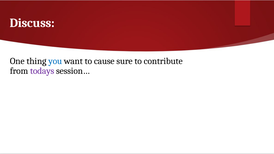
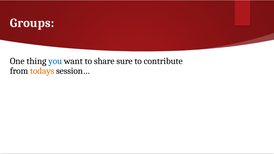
Discuss: Discuss -> Groups
cause: cause -> share
todays colour: purple -> orange
